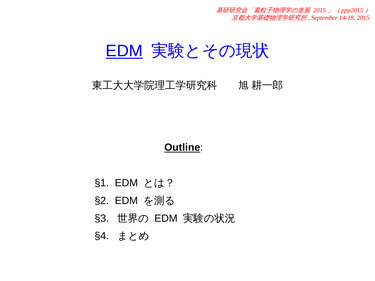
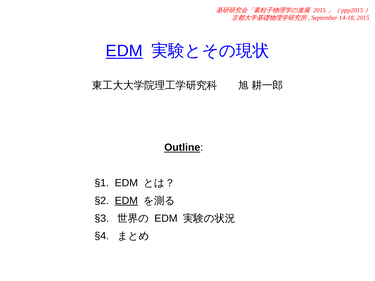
EDM at (126, 201) underline: none -> present
